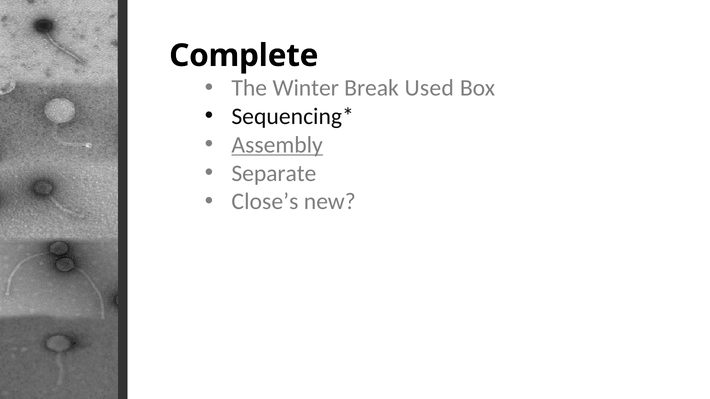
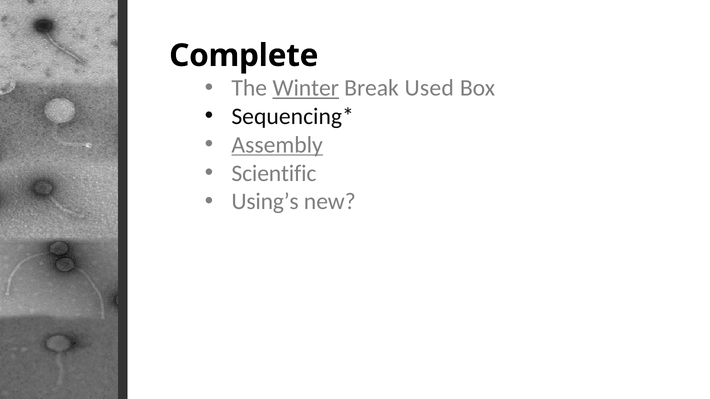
Winter underline: none -> present
Separate: Separate -> Scientific
Close’s: Close’s -> Using’s
